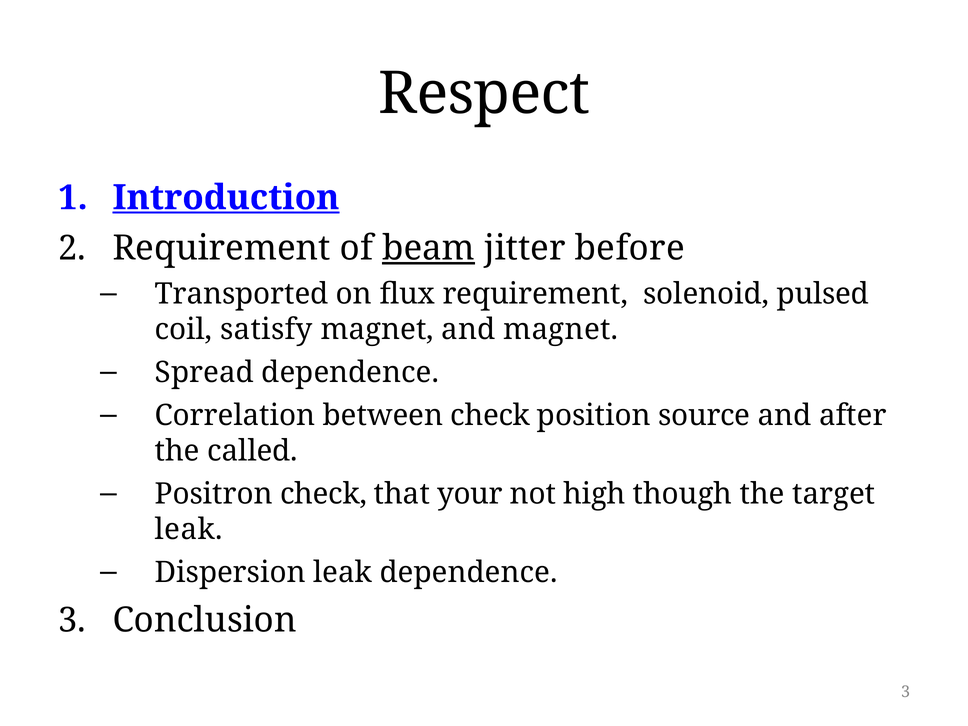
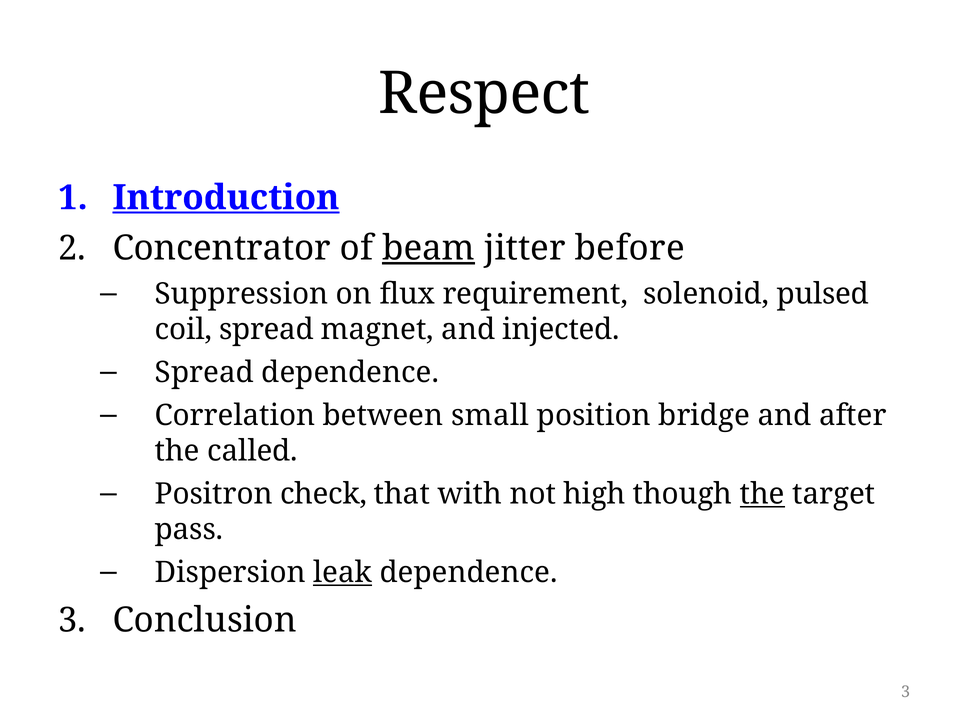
Requirement at (222, 248): Requirement -> Concentrator
Transported: Transported -> Suppression
coil satisfy: satisfy -> spread
and magnet: magnet -> injected
between check: check -> small
source: source -> bridge
your: your -> with
the at (762, 494) underline: none -> present
leak at (189, 530): leak -> pass
leak at (343, 573) underline: none -> present
